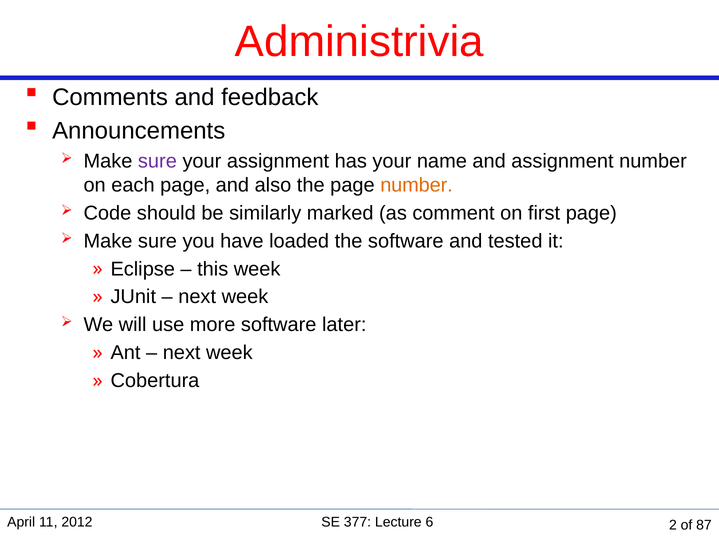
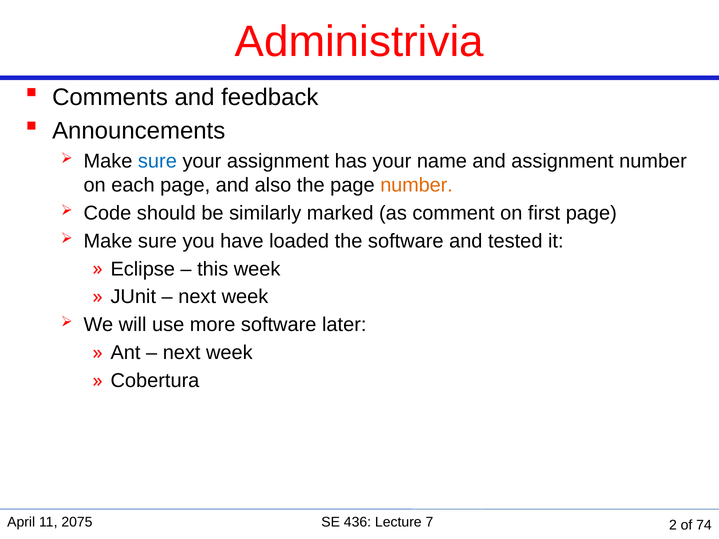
sure at (157, 161) colour: purple -> blue
2012: 2012 -> 2075
377: 377 -> 436
6: 6 -> 7
87: 87 -> 74
